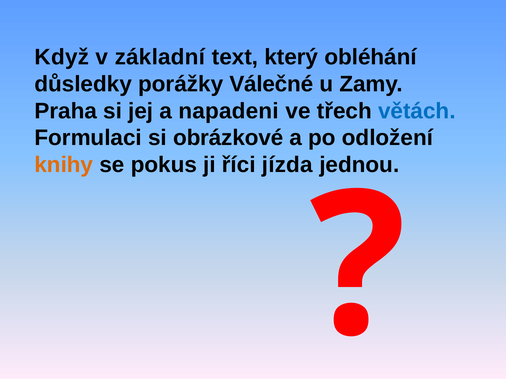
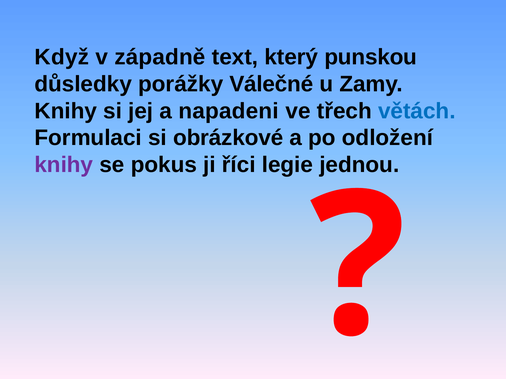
základní: základní -> západně
obléhání: obléhání -> punskou
Praha at (66, 111): Praha -> Knihy
knihy at (64, 165) colour: orange -> purple
jízda: jízda -> legie
